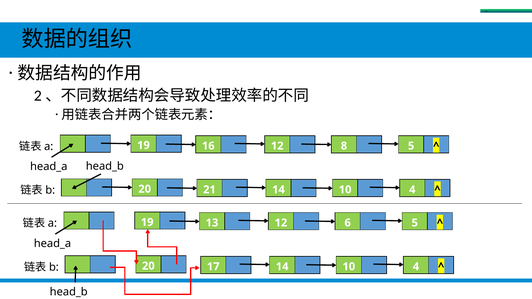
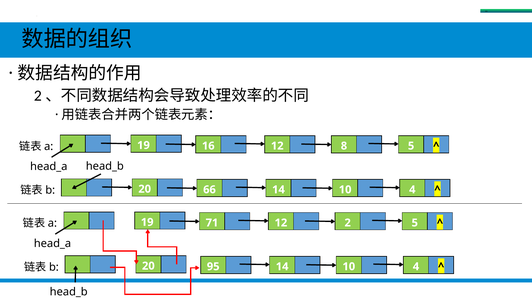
21: 21 -> 66
13: 13 -> 71
6: 6 -> 2
17: 17 -> 95
